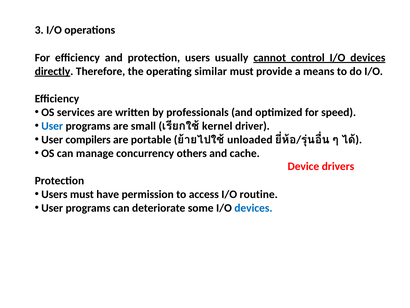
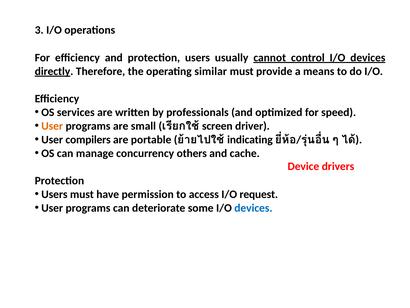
User at (52, 126) colour: blue -> orange
kernel: kernel -> screen
unloaded: unloaded -> indicating
routine: routine -> request
